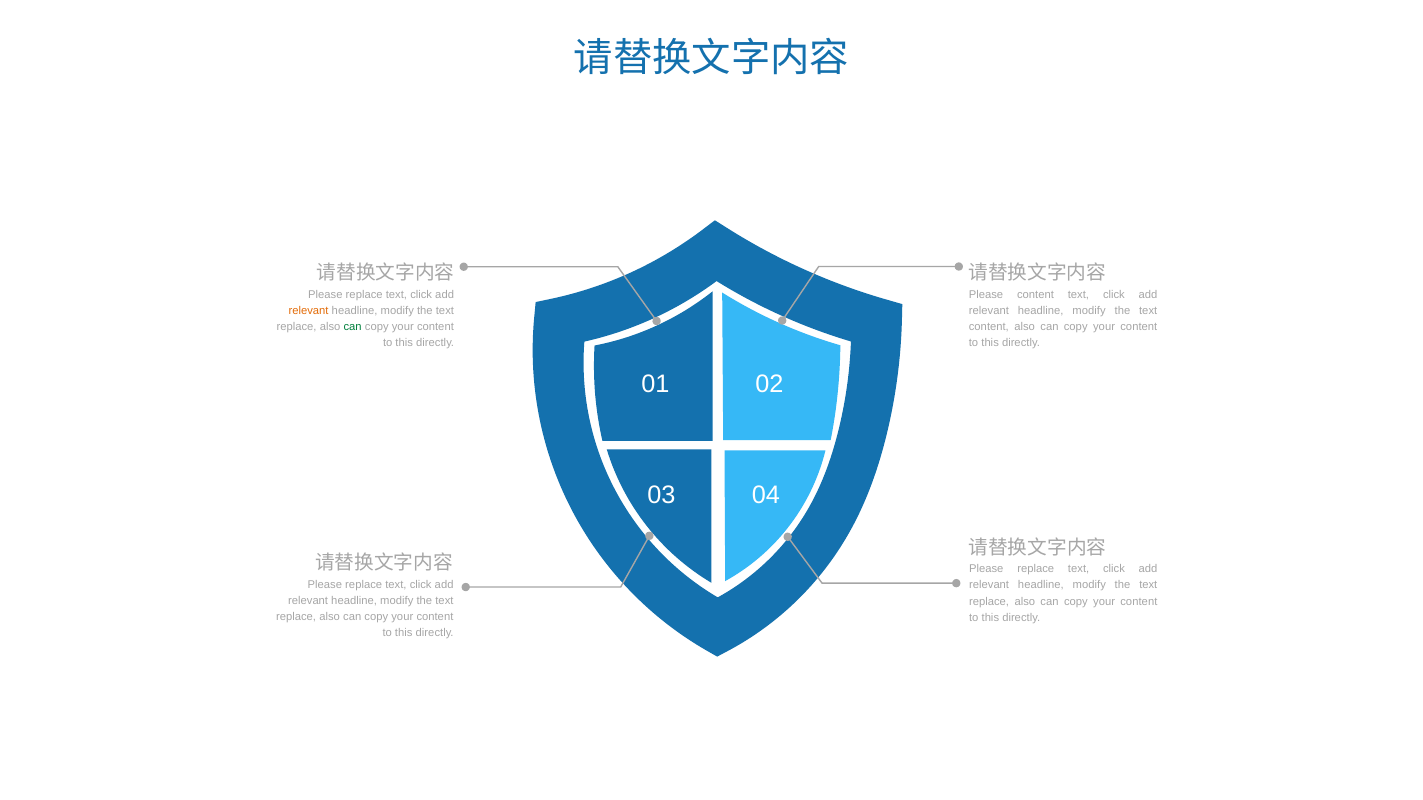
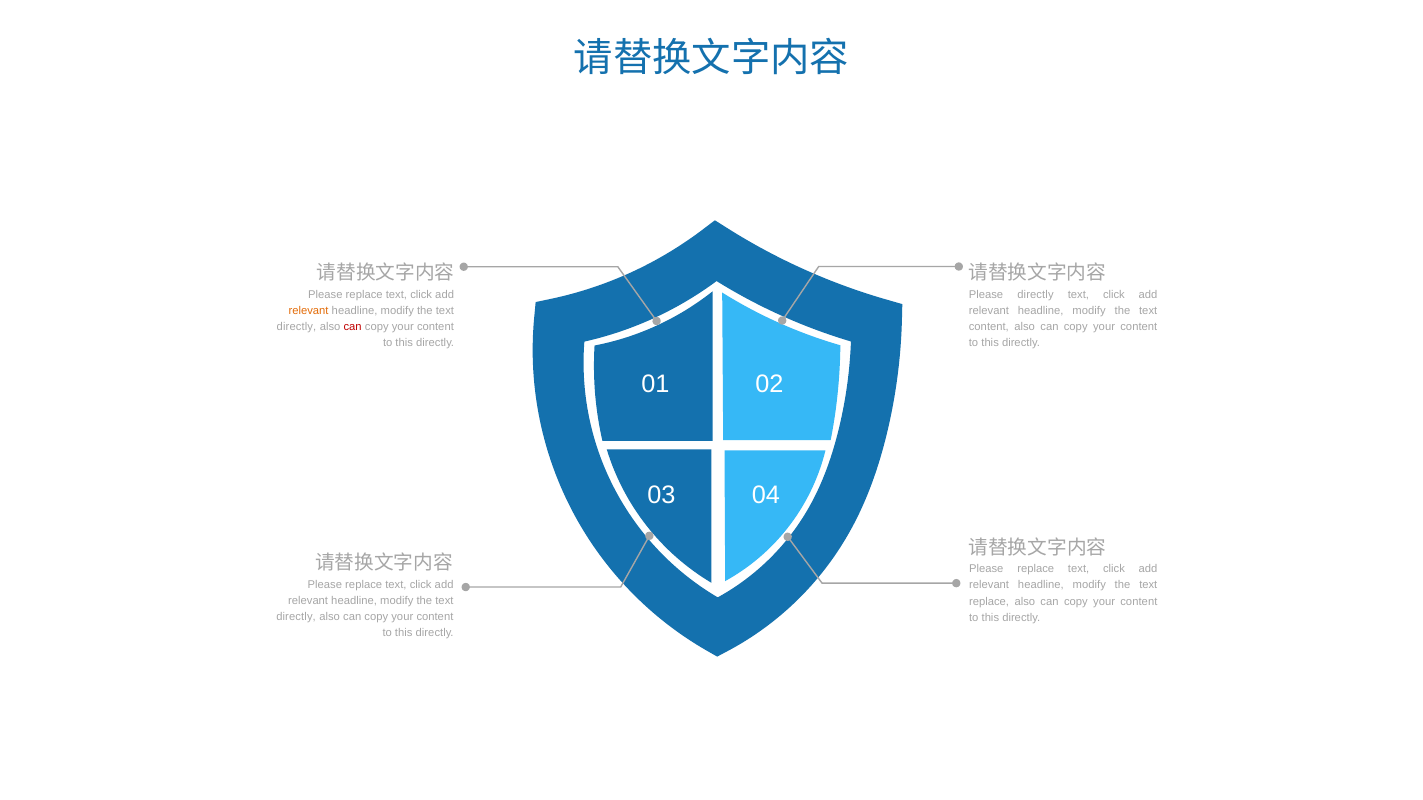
Please content: content -> directly
replace at (297, 327): replace -> directly
can at (353, 327) colour: green -> red
replace at (296, 617): replace -> directly
